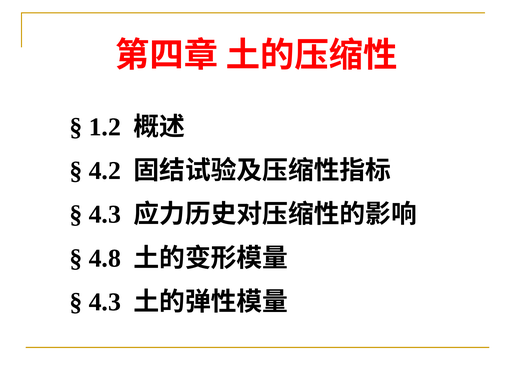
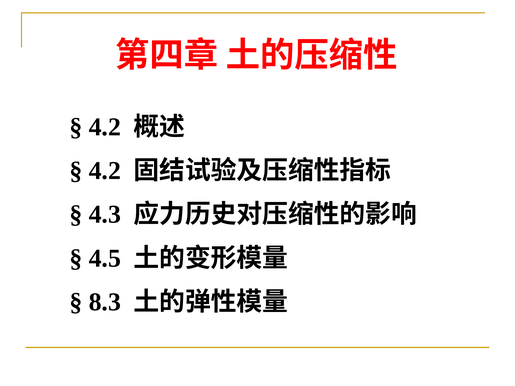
1.2 at (105, 127): 1.2 -> 4.2
4.8: 4.8 -> 4.5
4.3 at (105, 302): 4.3 -> 8.3
